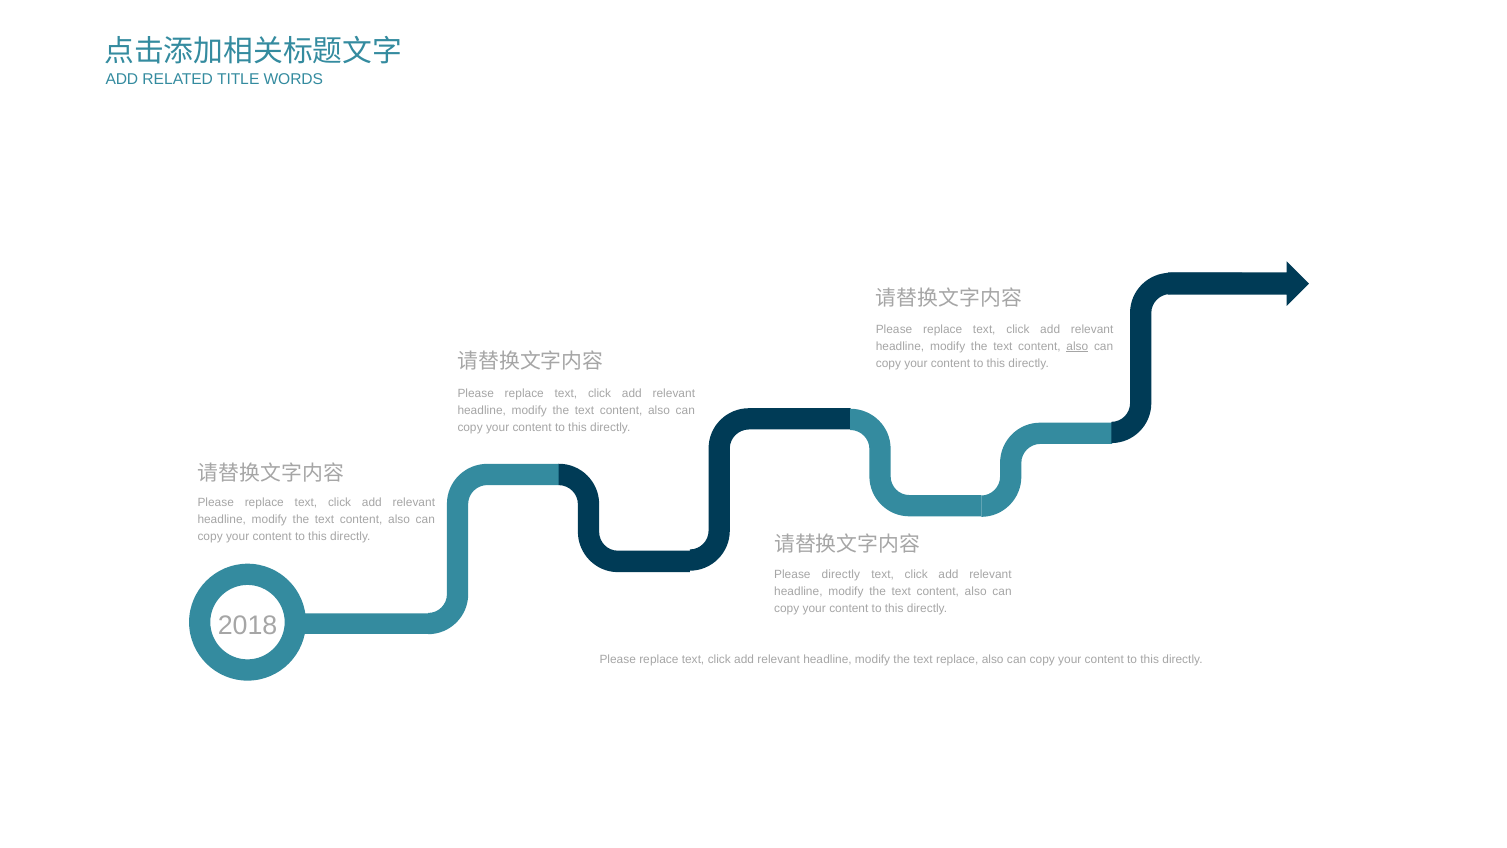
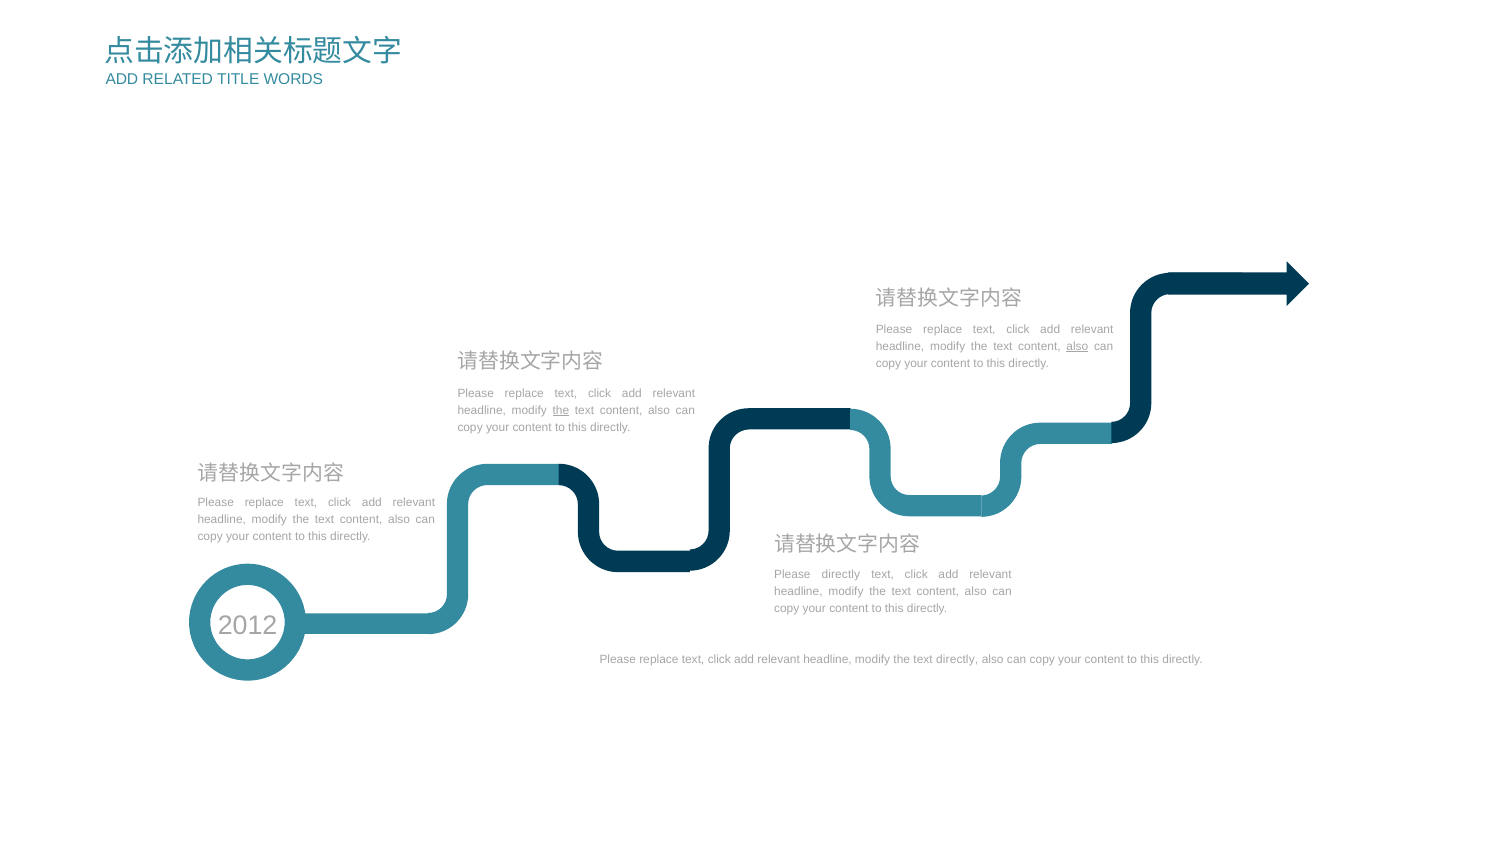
the at (561, 410) underline: none -> present
2018: 2018 -> 2012
text replace: replace -> directly
